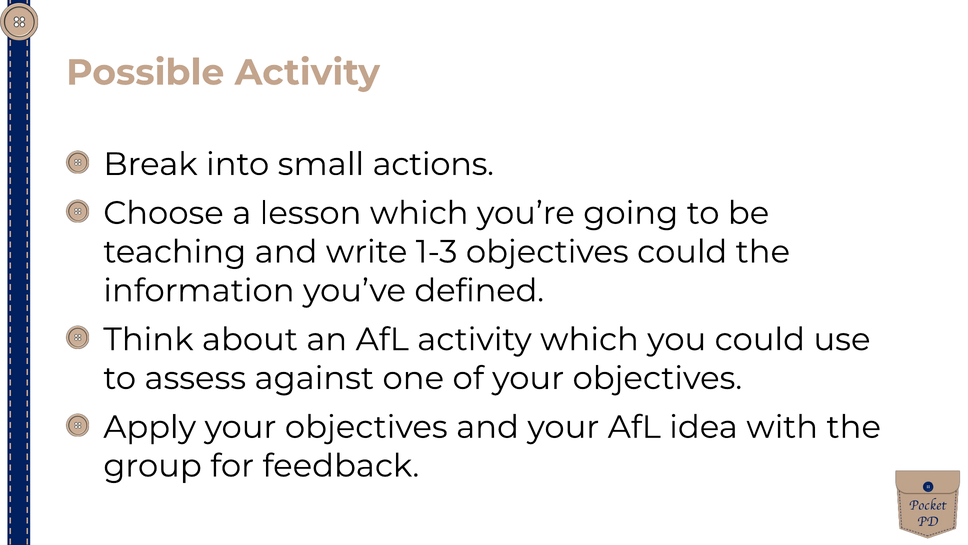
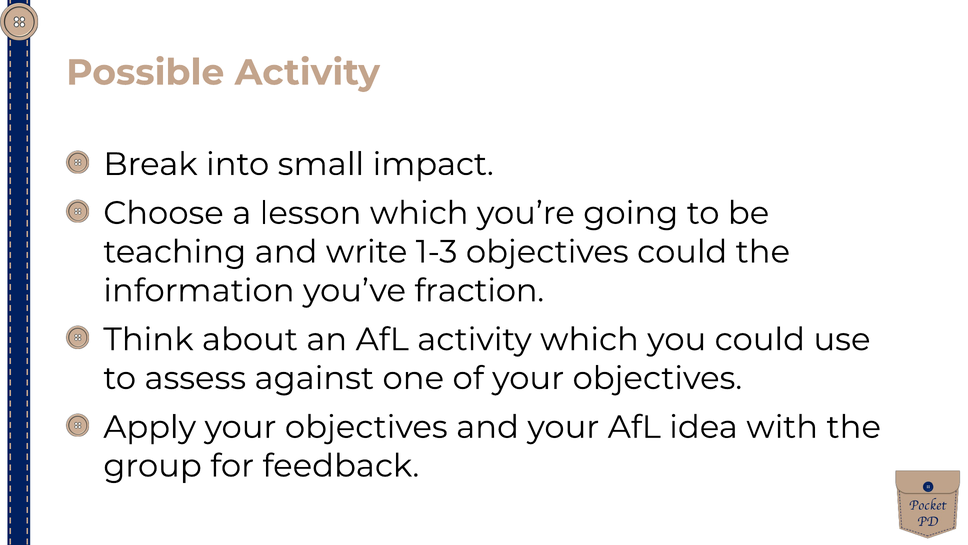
actions: actions -> impact
defined: defined -> fraction
